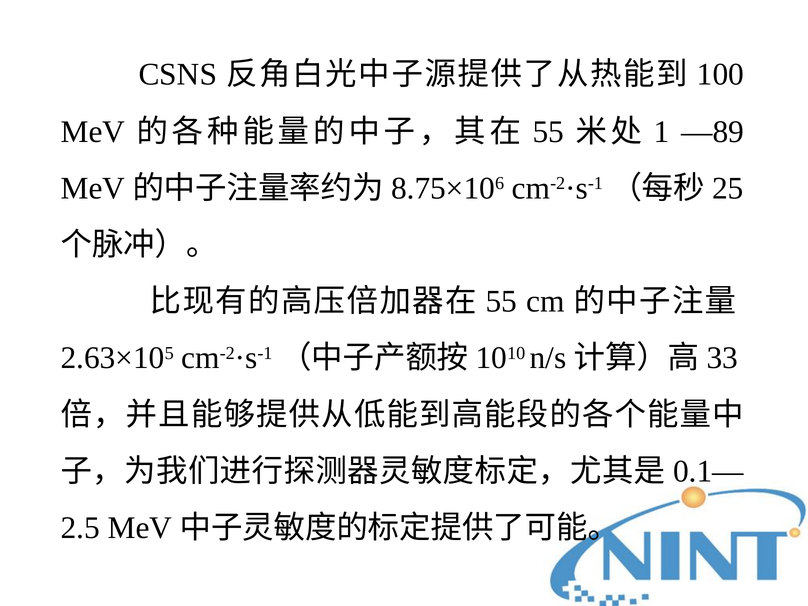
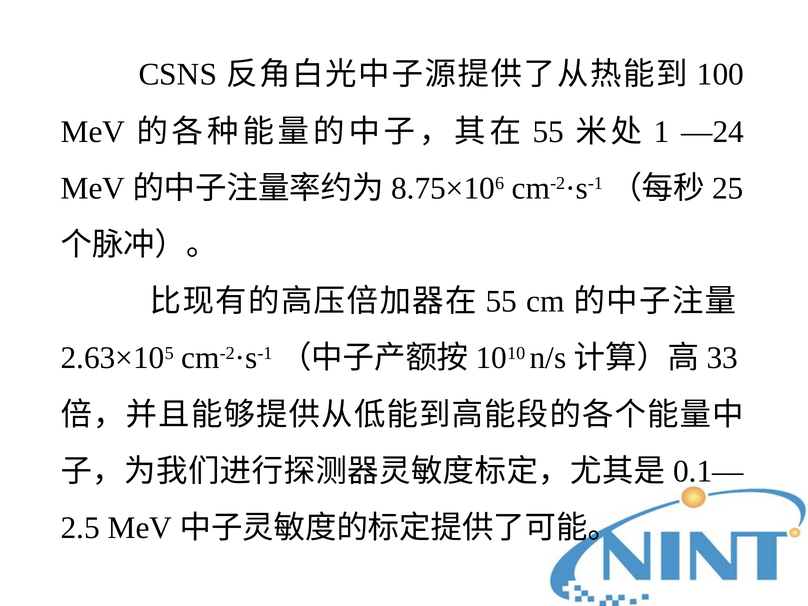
—89: —89 -> —24
